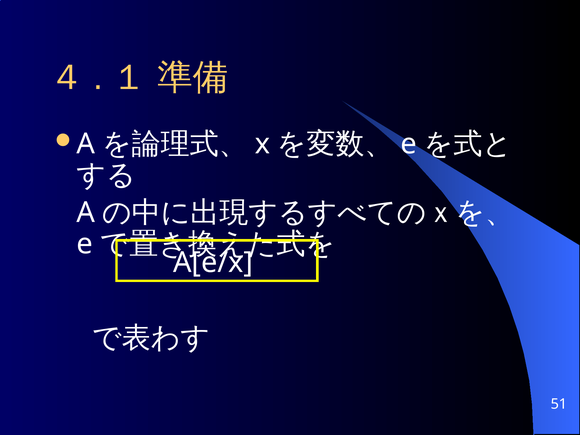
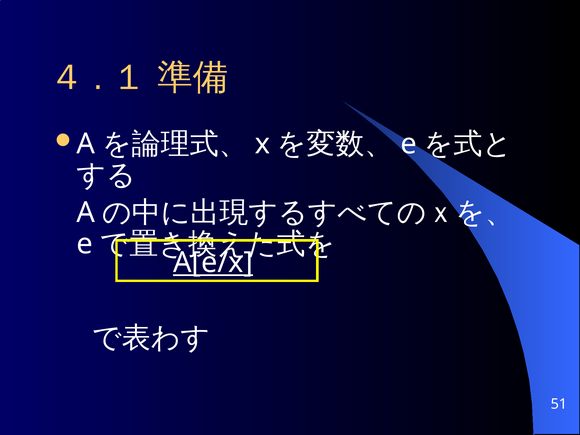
A[e/x underline: none -> present
